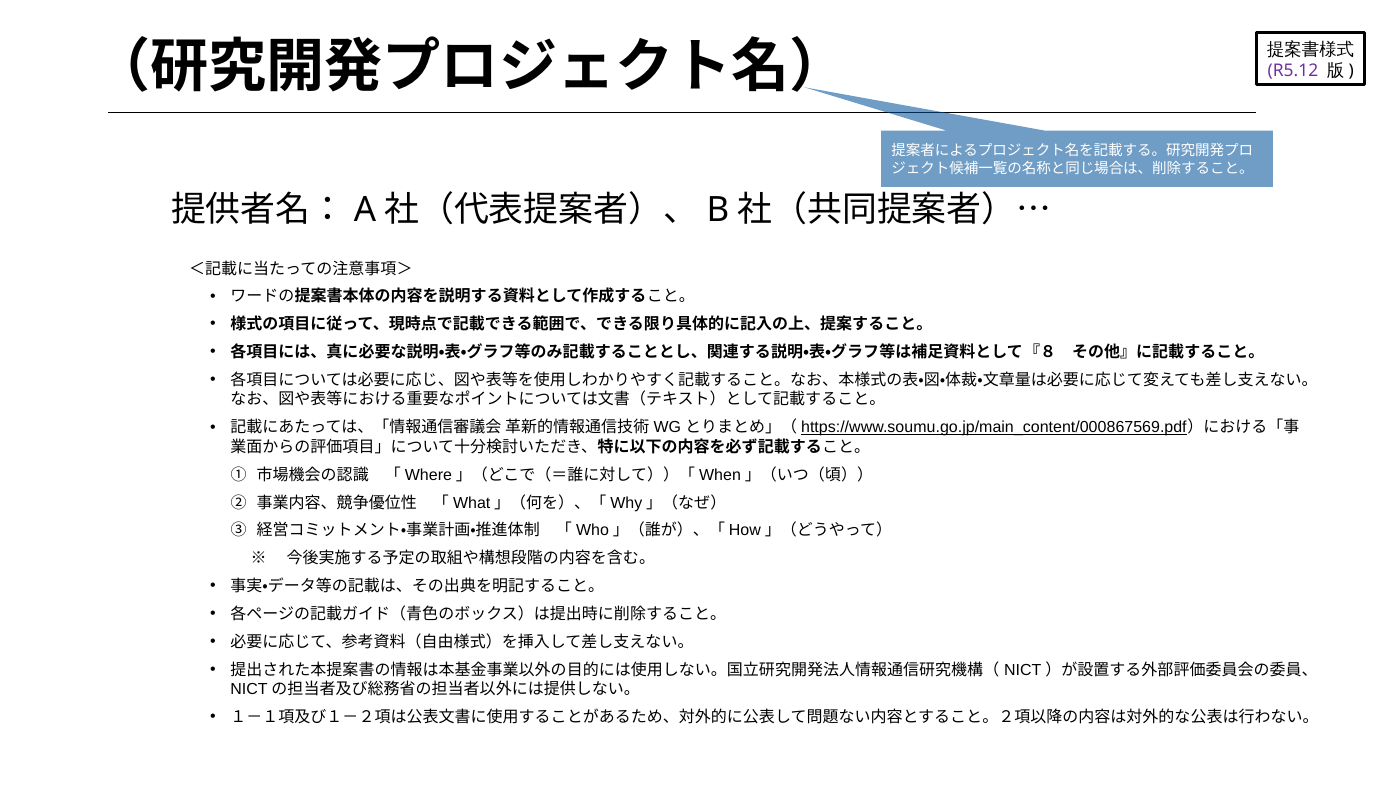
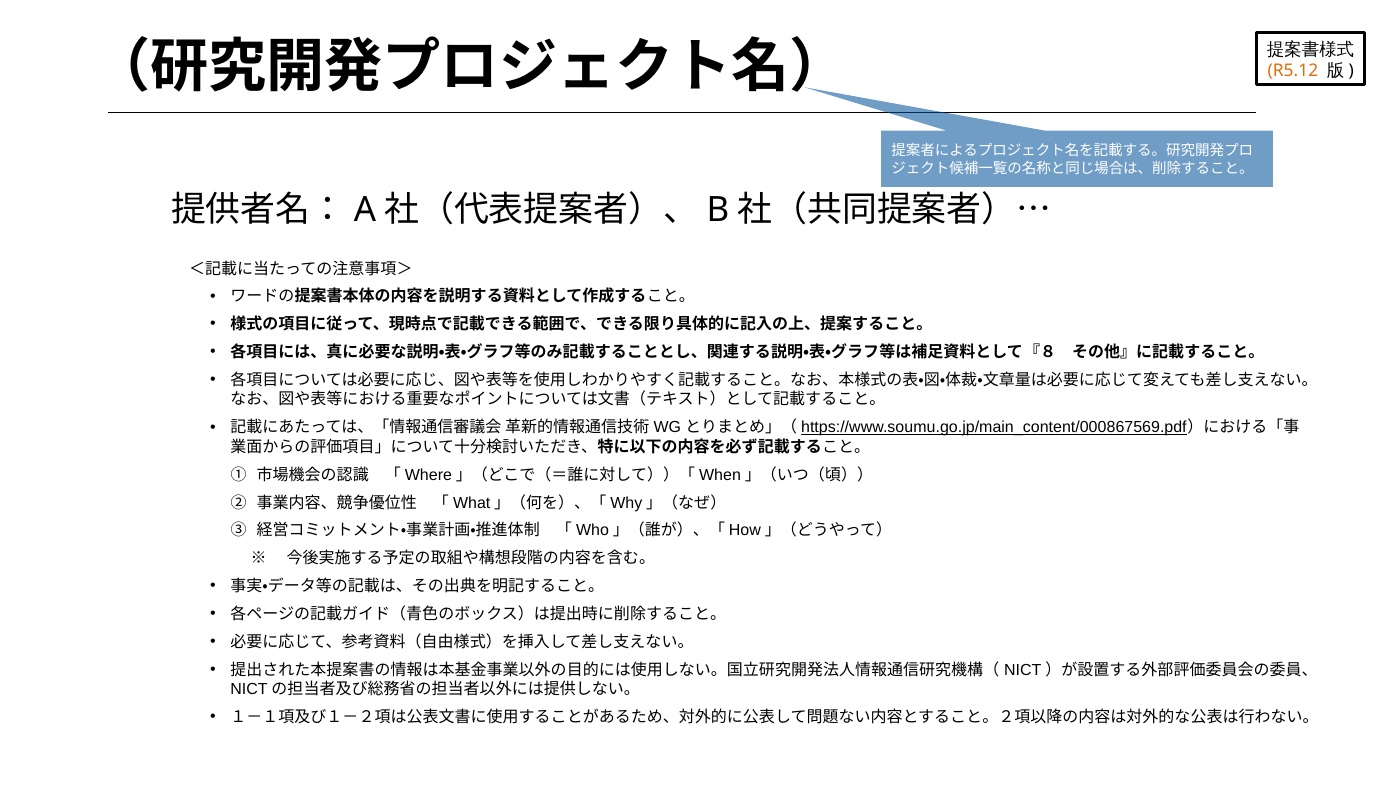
R5.12 colour: purple -> orange
